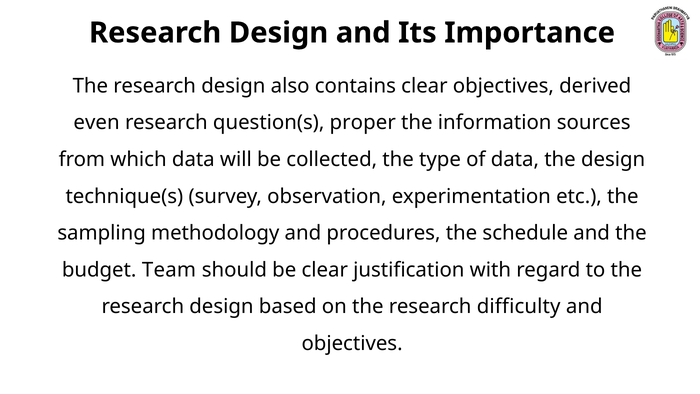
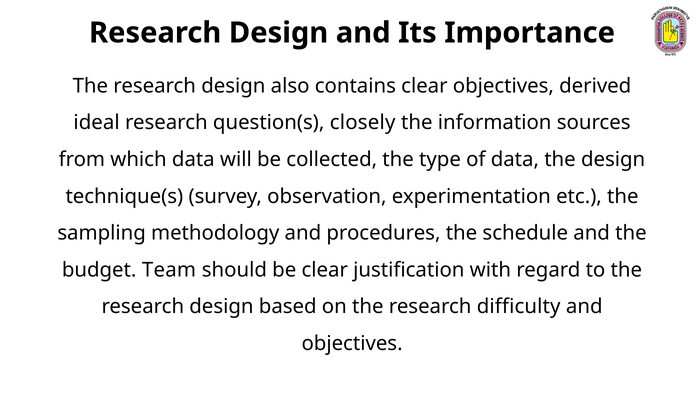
even: even -> ideal
proper: proper -> closely
